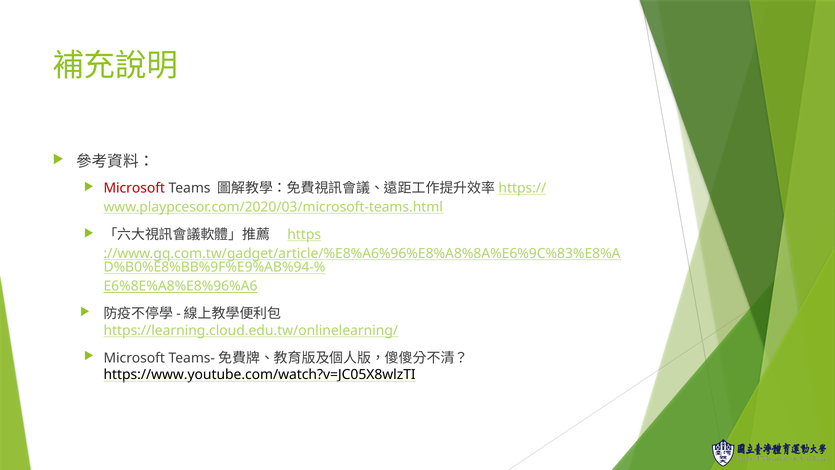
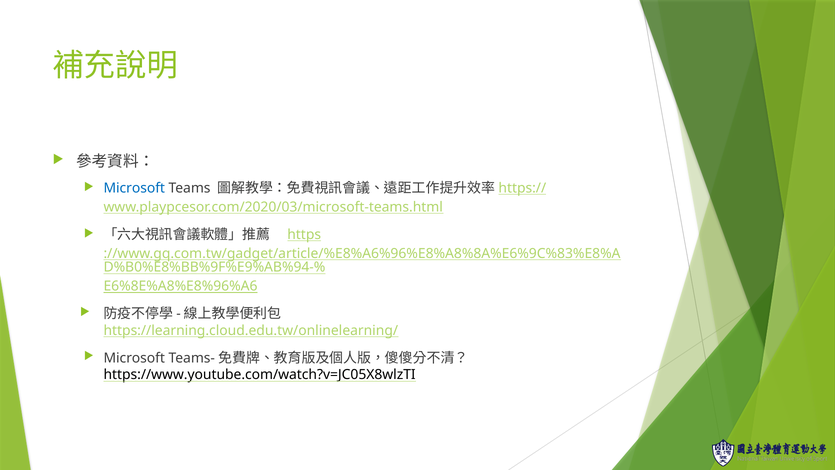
Microsoft at (134, 188) colour: red -> blue
